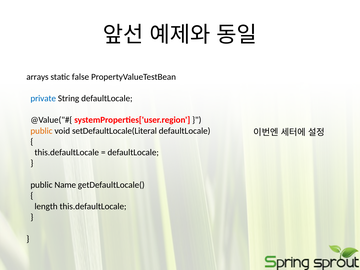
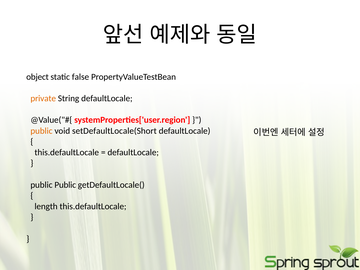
arrays: arrays -> object
private colour: blue -> orange
setDefaultLocale(Literal: setDefaultLocale(Literal -> setDefaultLocale(Short
public Name: Name -> Public
